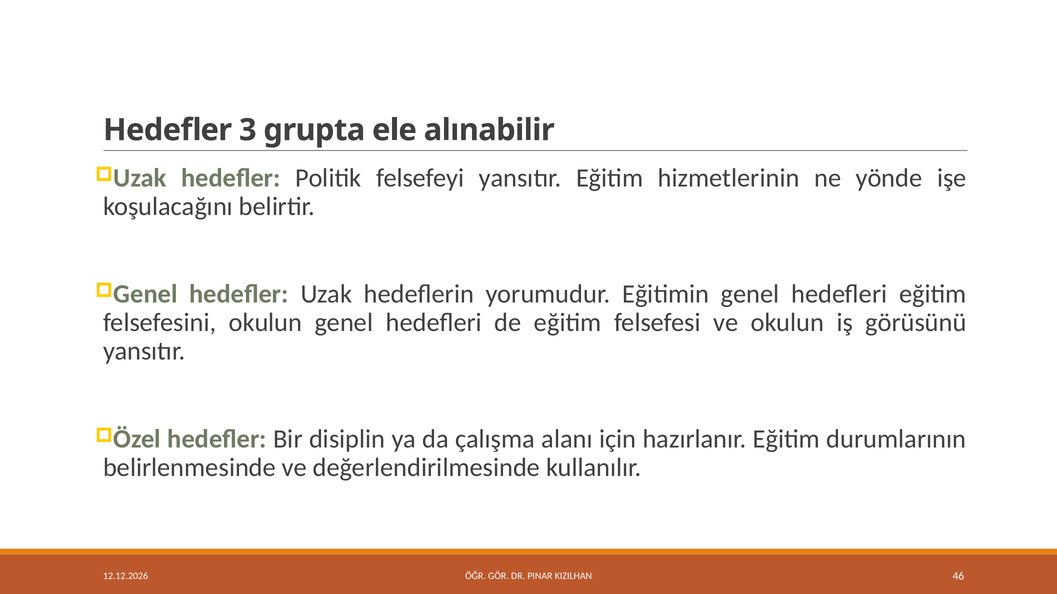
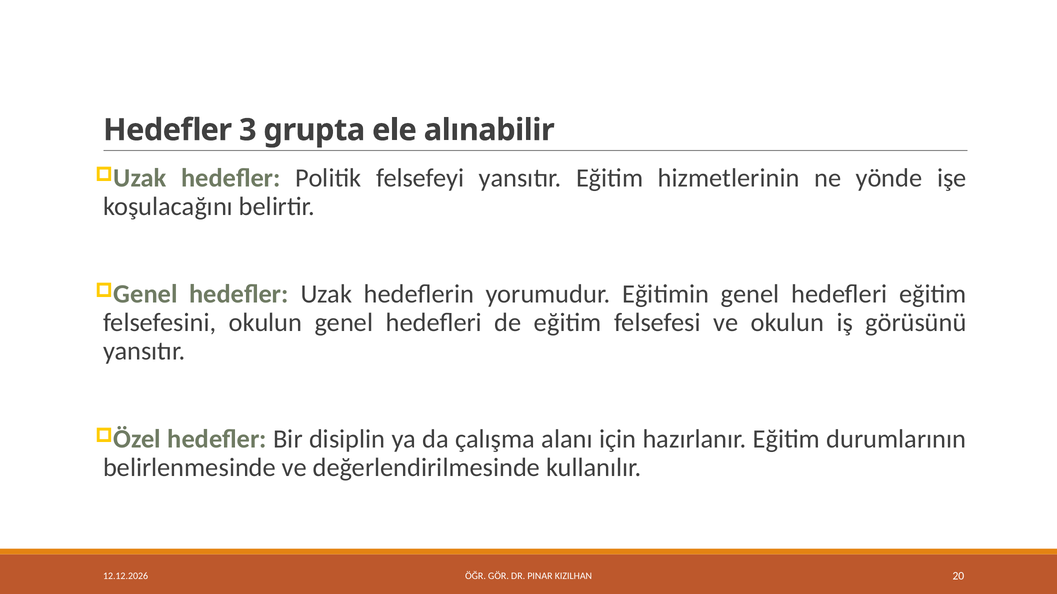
46: 46 -> 20
